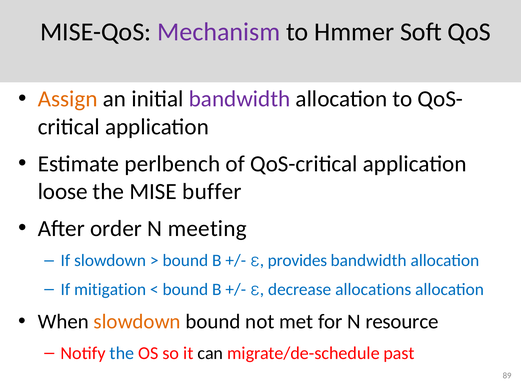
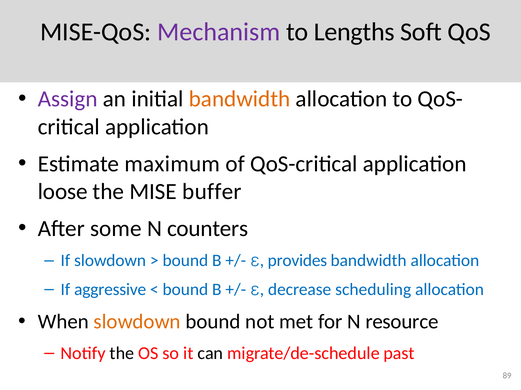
Hmmer: Hmmer -> Lengths
Assign colour: orange -> purple
bandwidth at (240, 99) colour: purple -> orange
perlbench: perlbench -> maximum
order: order -> some
meeting: meeting -> counters
mitigation: mitigation -> aggressive
allocations: allocations -> scheduling
the at (122, 354) colour: blue -> black
